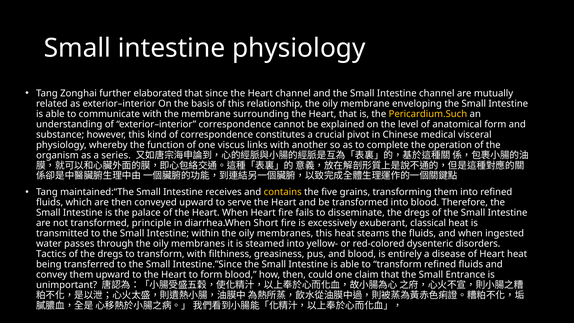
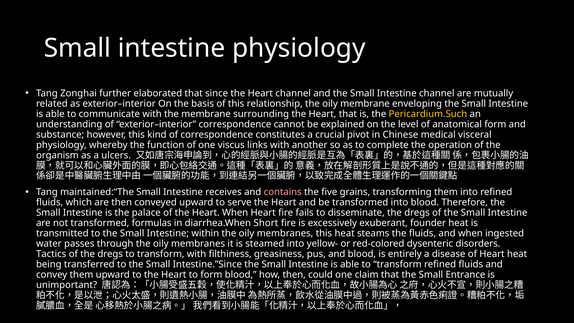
series: series -> ulcers
contains colour: yellow -> pink
principle: principle -> formulas
classical: classical -> founder
